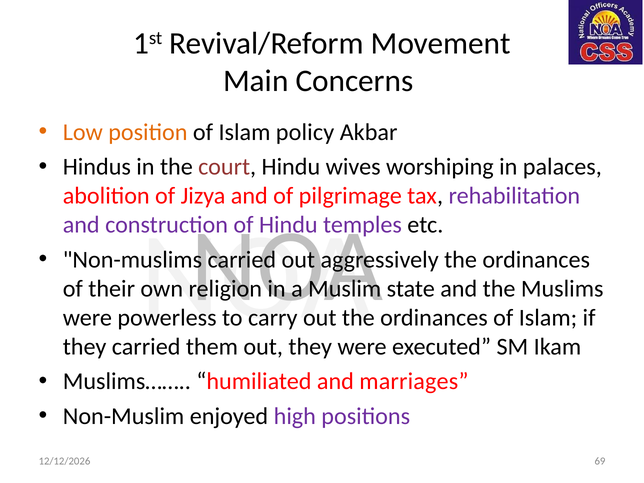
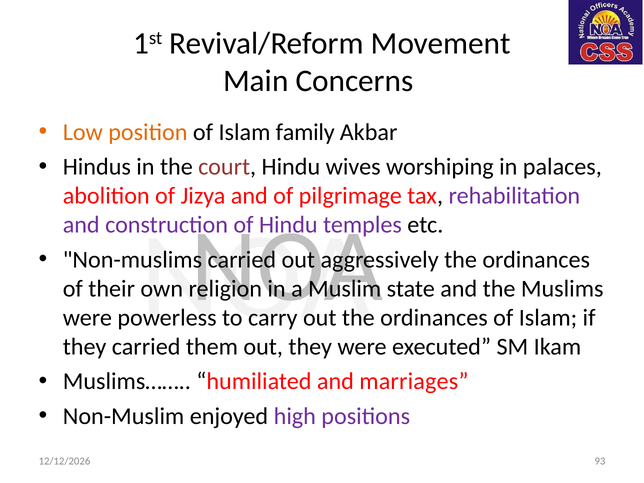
policy: policy -> family
69: 69 -> 93
